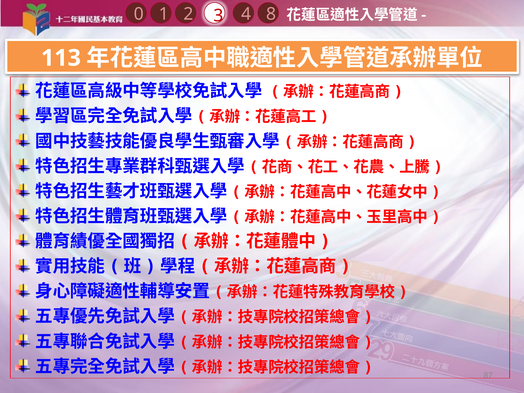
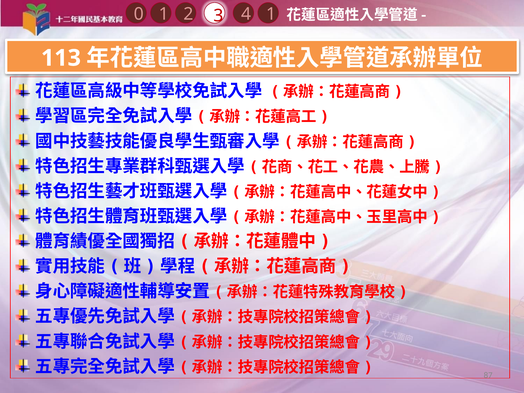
4 8: 8 -> 1
